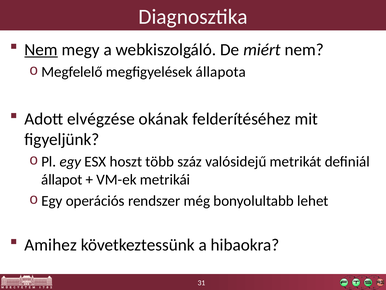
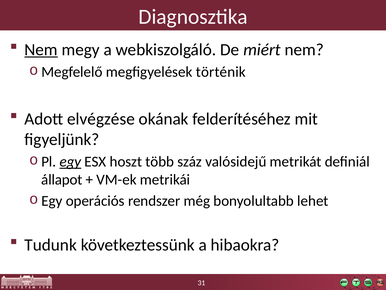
állapota: állapota -> történik
egy at (70, 161) underline: none -> present
Amihez: Amihez -> Tudunk
